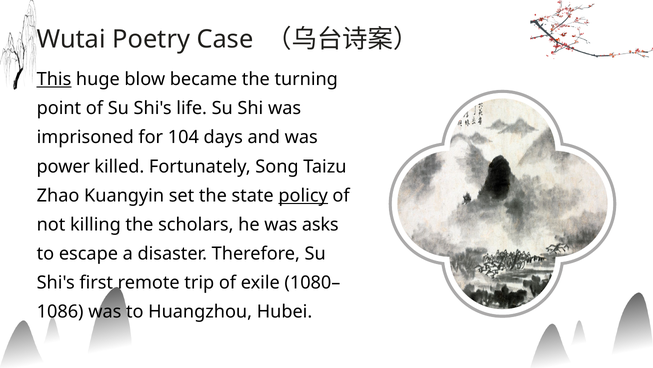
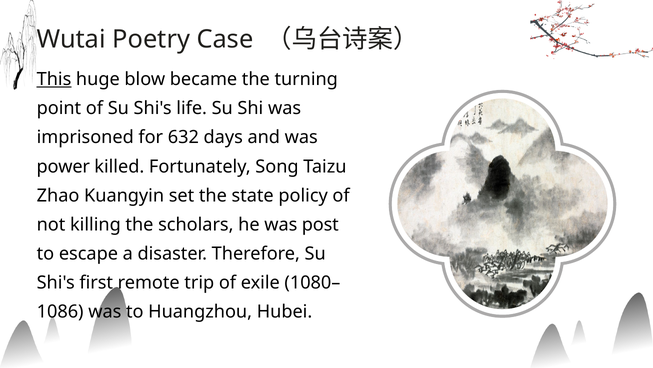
104: 104 -> 632
policy underline: present -> none
asks: asks -> post
